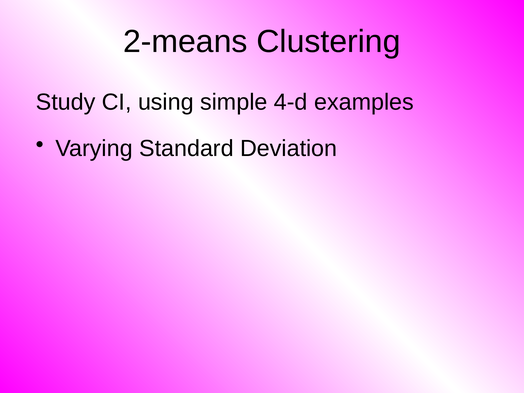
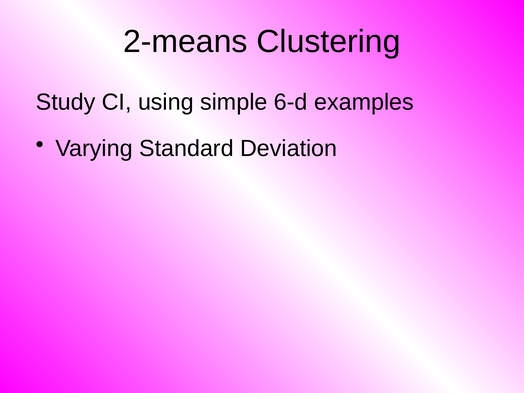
4-d: 4-d -> 6-d
